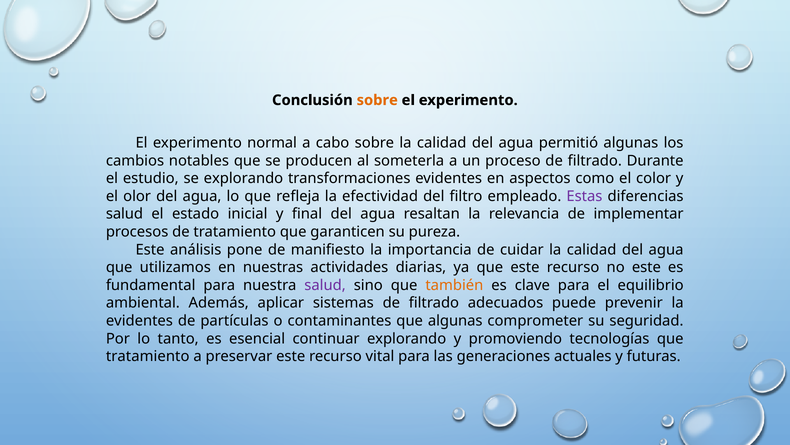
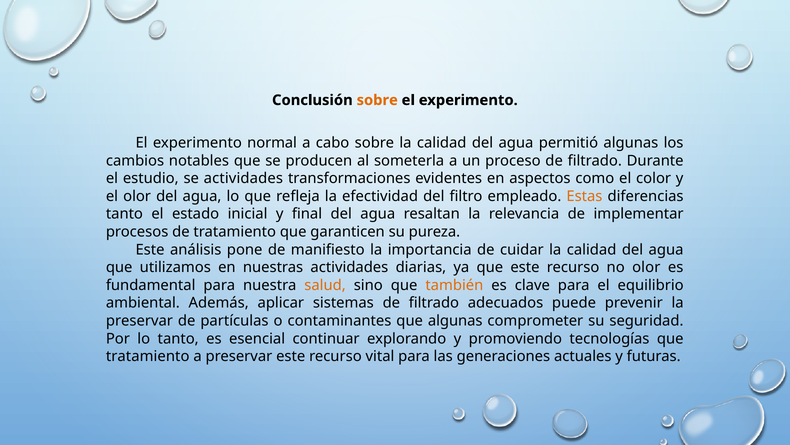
se explorando: explorando -> actividades
Estas colour: purple -> orange
salud at (124, 214): salud -> tanto
no este: este -> olor
salud at (325, 285) colour: purple -> orange
evidentes at (139, 320): evidentes -> preservar
